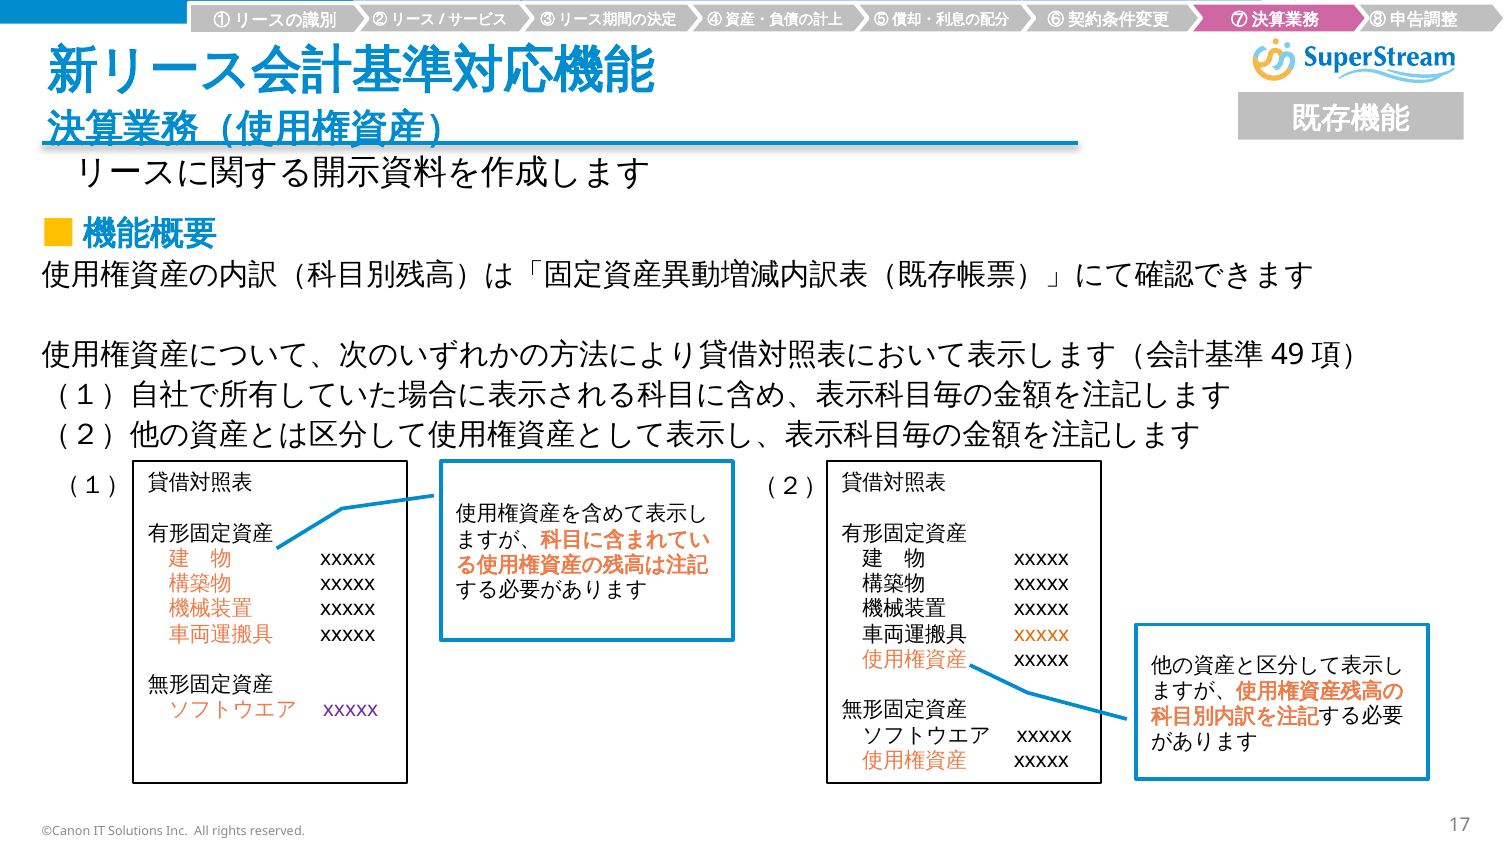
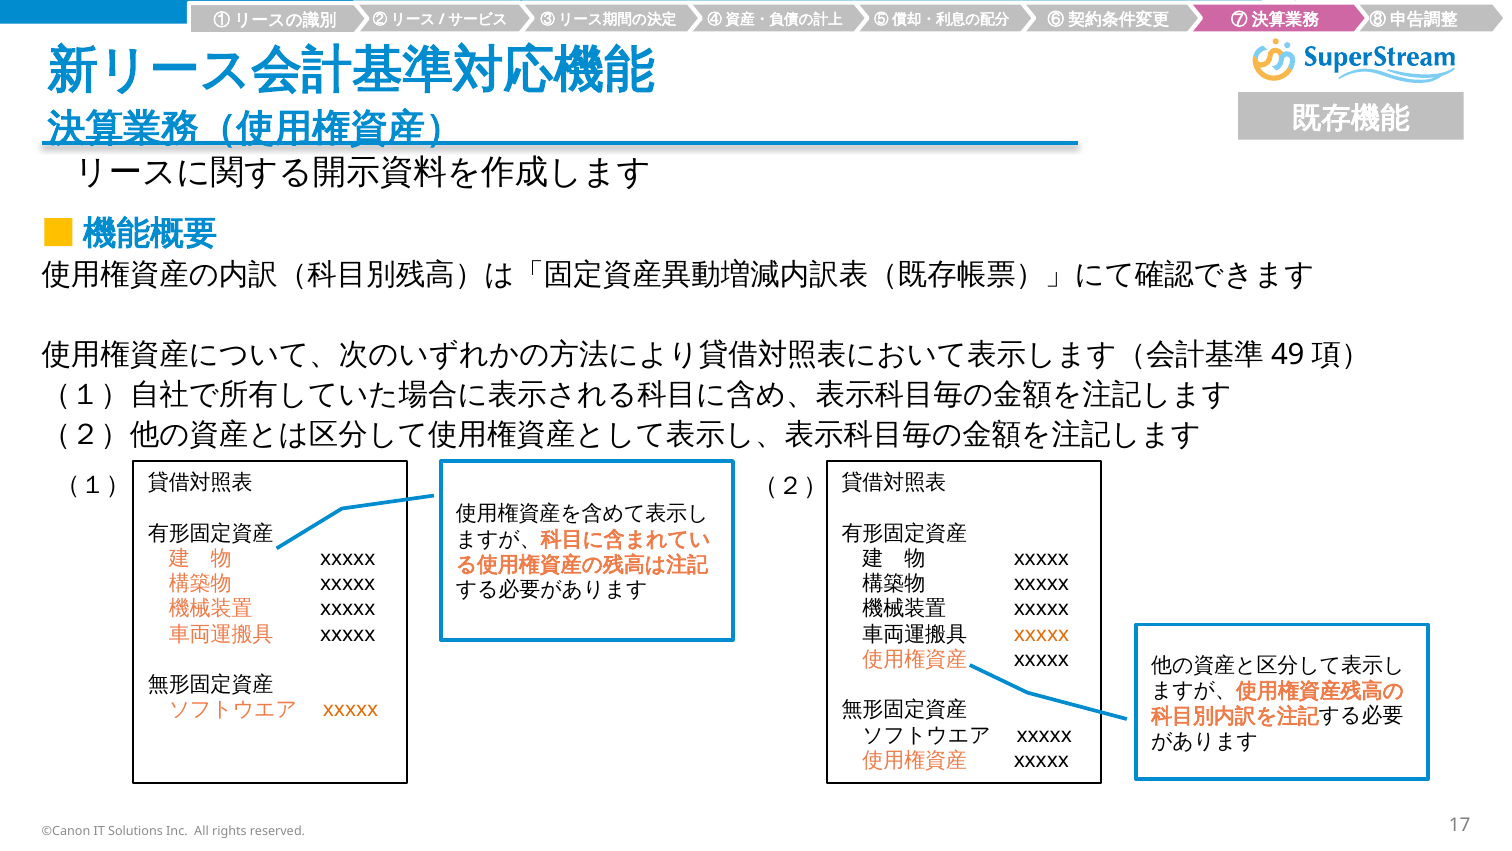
xxxxx at (351, 710) colour: purple -> orange
